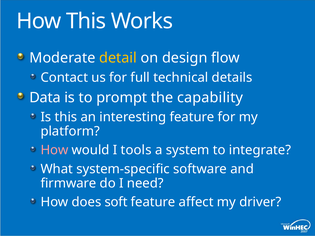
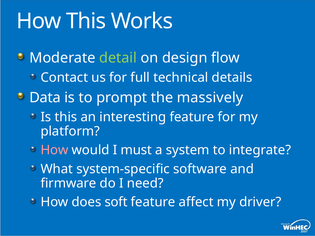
detail colour: yellow -> light green
capability: capability -> massively
tools: tools -> must
